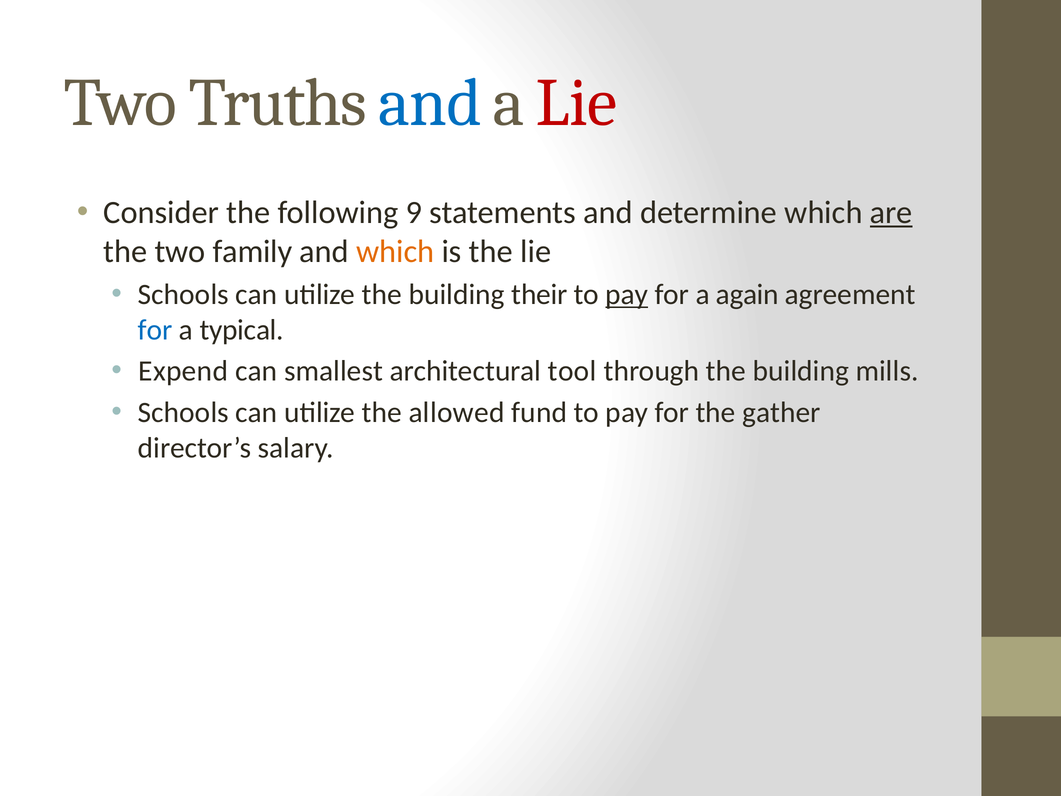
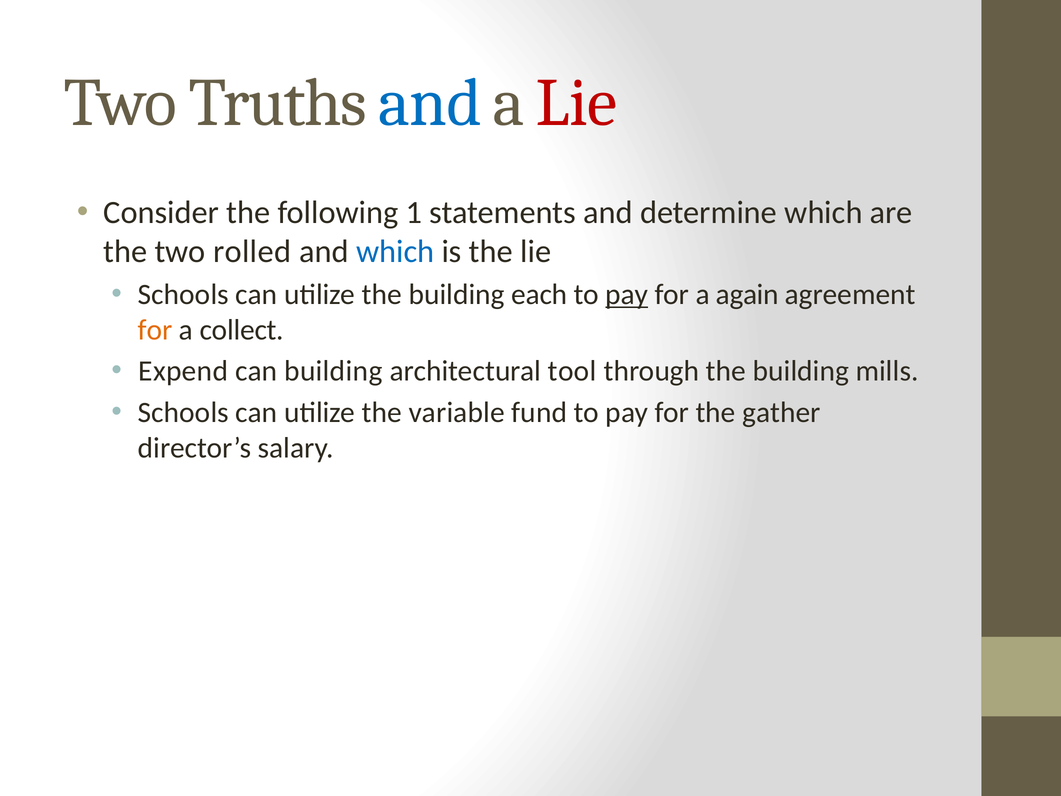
9: 9 -> 1
are underline: present -> none
family: family -> rolled
which at (395, 252) colour: orange -> blue
their: their -> each
for at (155, 330) colour: blue -> orange
typical: typical -> collect
can smallest: smallest -> building
allowed: allowed -> variable
